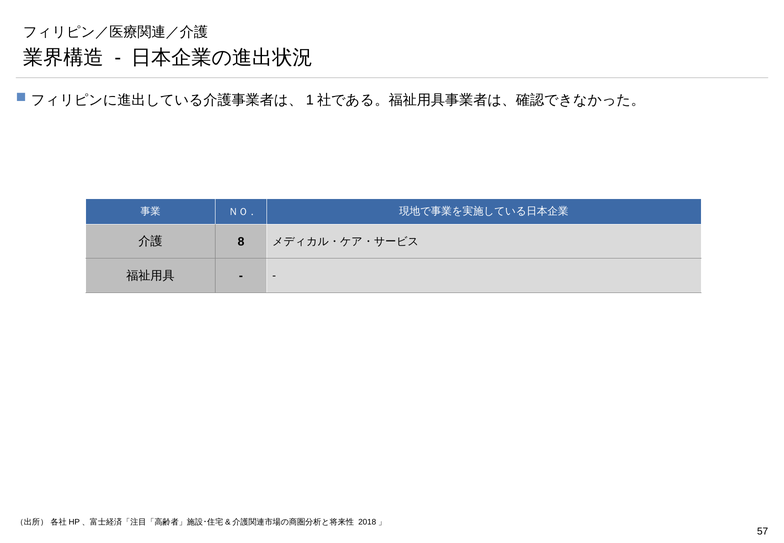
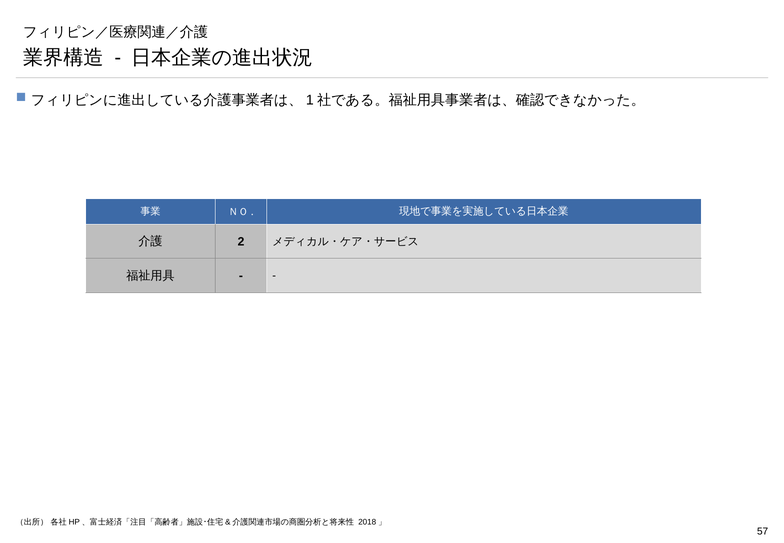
8: 8 -> 2
